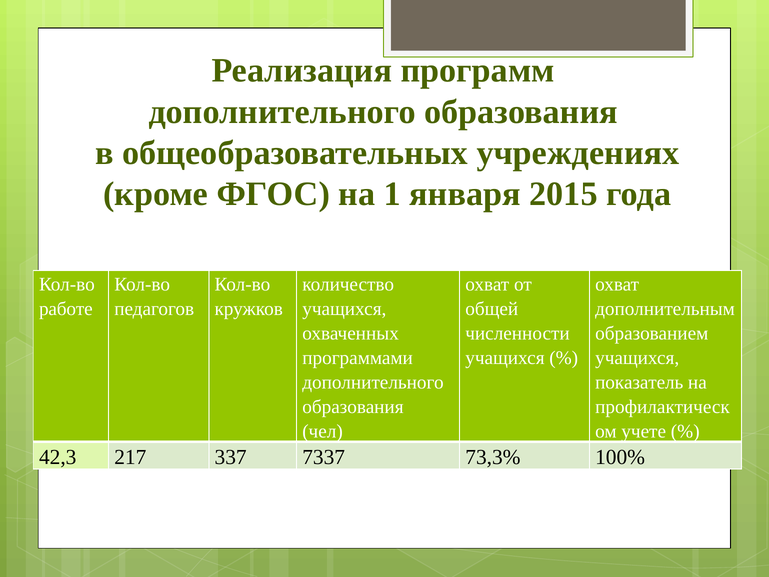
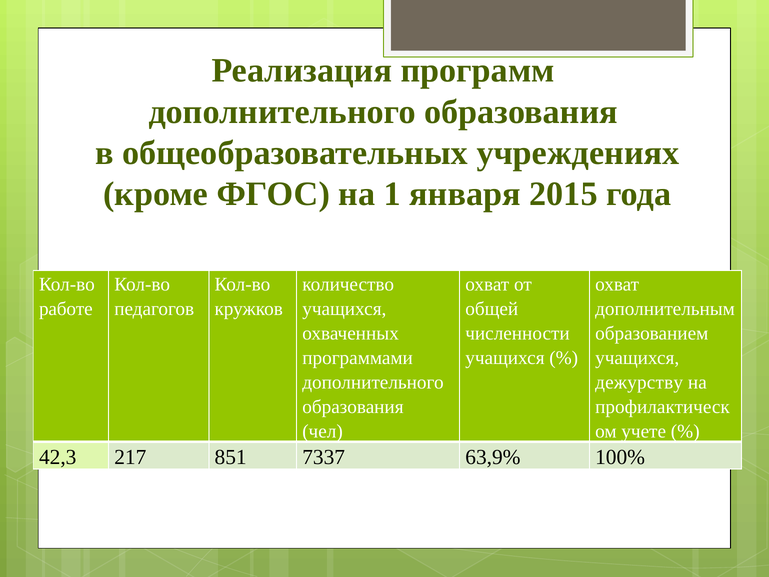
показатель: показатель -> дежурству
337: 337 -> 851
73,3%: 73,3% -> 63,9%
